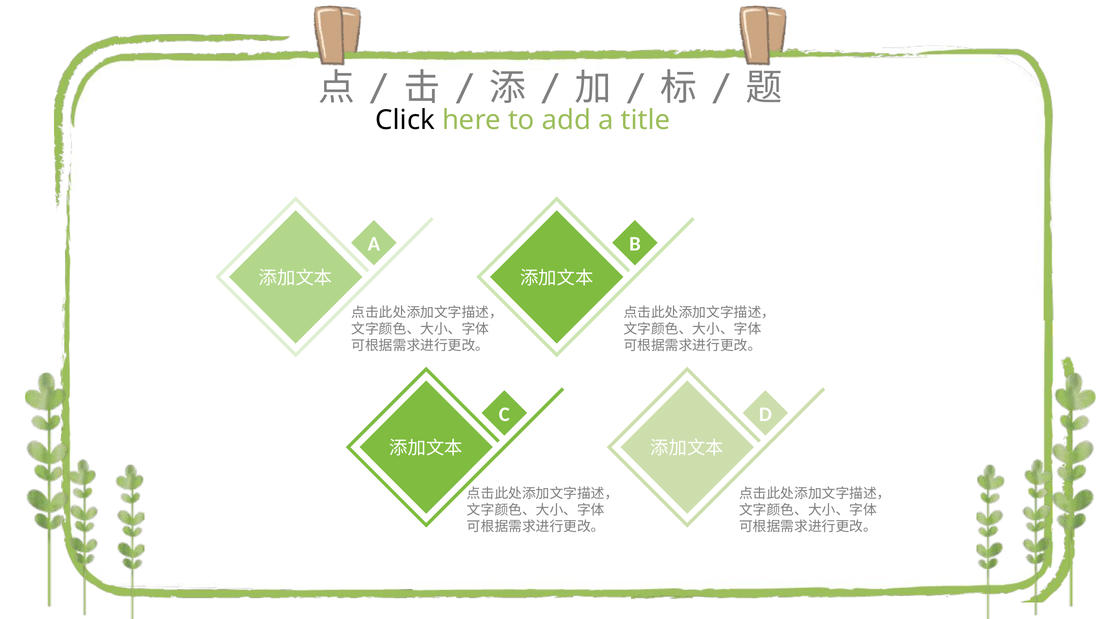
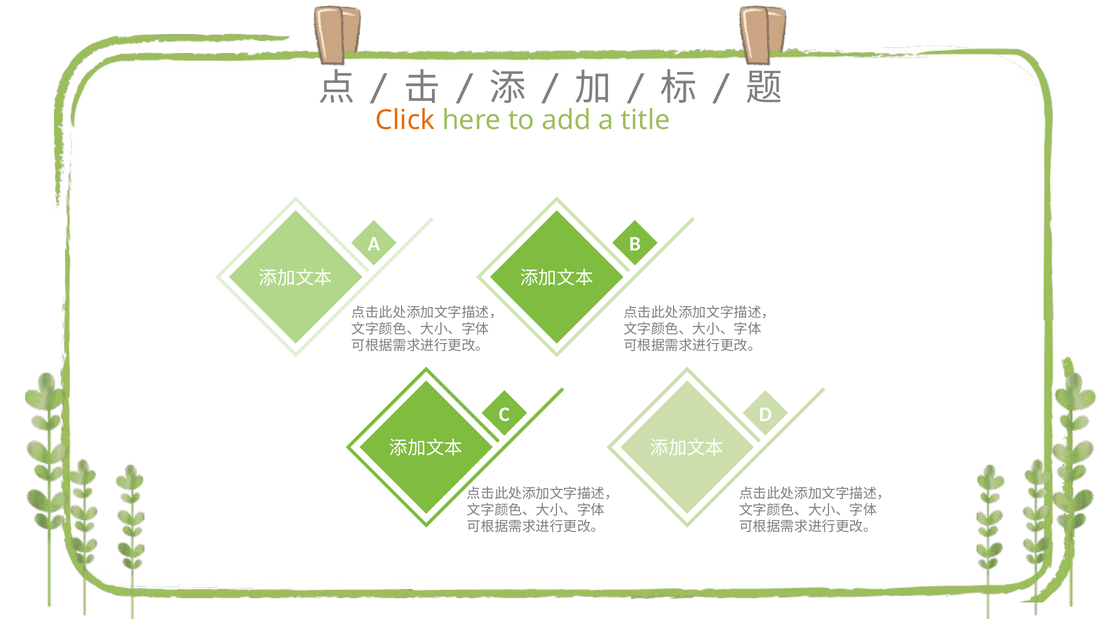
Click colour: black -> orange
